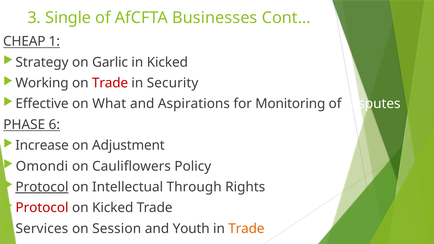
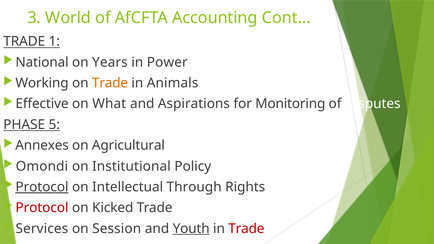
Single: Single -> World
Businesses: Businesses -> Accounting
CHEAP at (24, 42): CHEAP -> TRADE
Strategy: Strategy -> National
Garlic: Garlic -> Years
in Kicked: Kicked -> Power
Trade at (110, 83) colour: red -> orange
Security: Security -> Animals
6: 6 -> 5
Increase: Increase -> Annexes
Adjustment: Adjustment -> Agricultural
Cauliflowers: Cauliflowers -> Institutional
Youth underline: none -> present
Trade at (246, 229) colour: orange -> red
